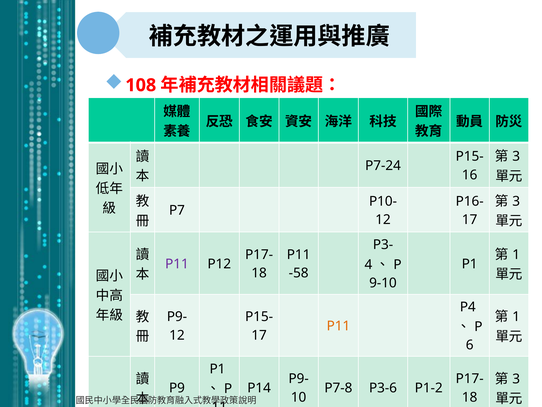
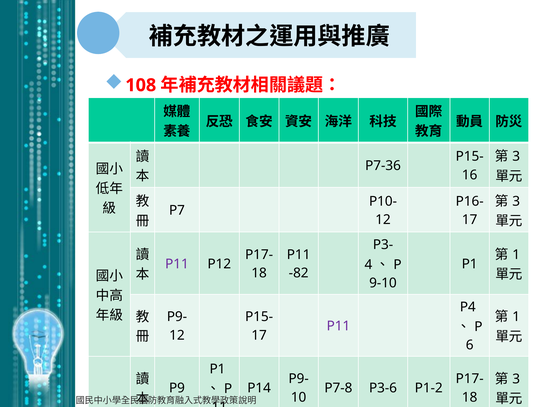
P7-24: P7-24 -> P7-36
-58: -58 -> -82
P11 at (338, 326) colour: orange -> purple
